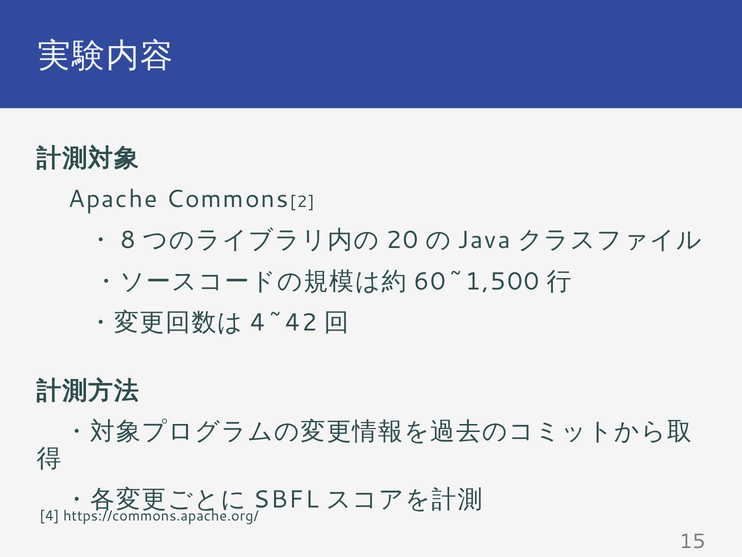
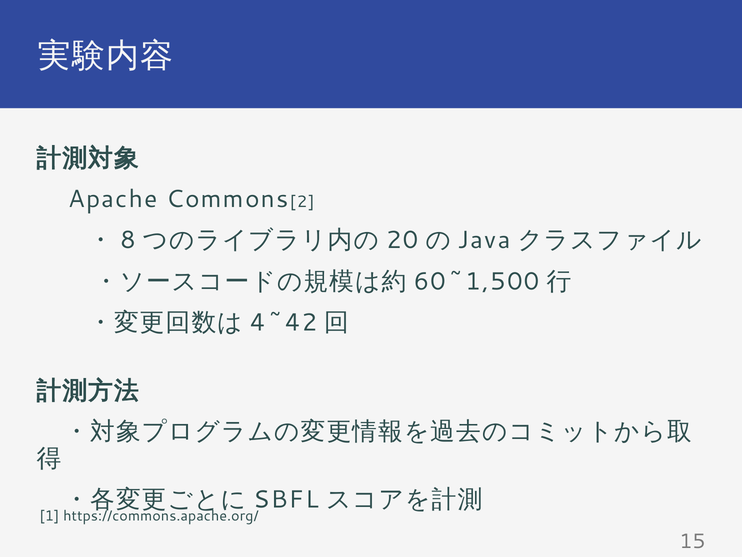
4: 4 -> 1
